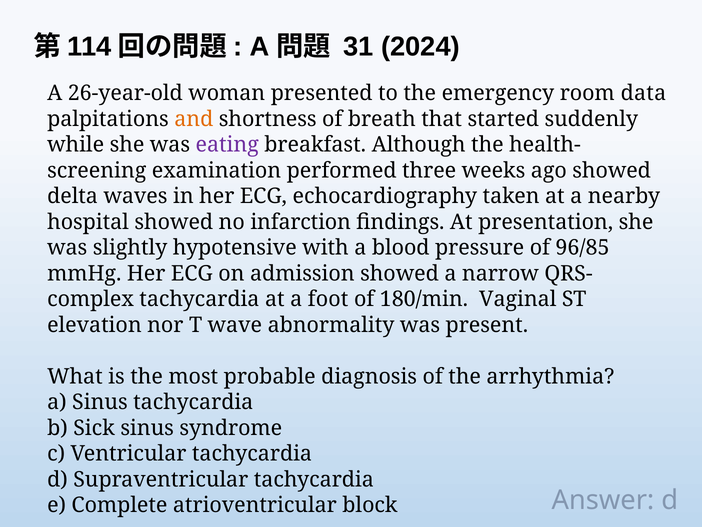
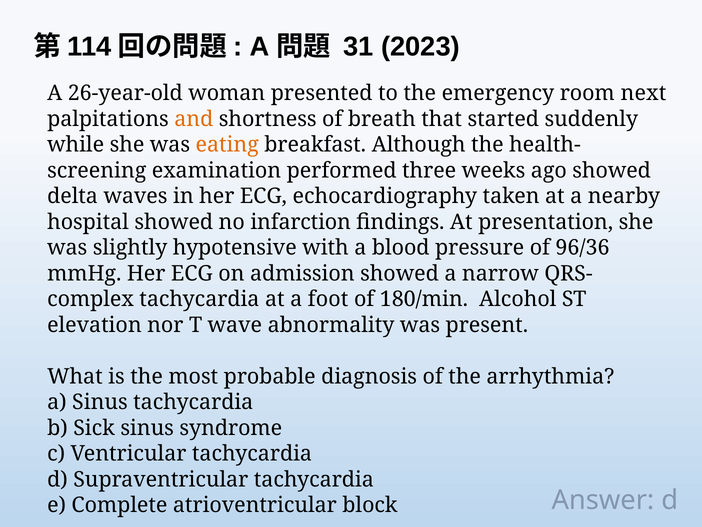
2024: 2024 -> 2023
data: data -> next
eating colour: purple -> orange
96/85: 96/85 -> 96/36
Vaginal: Vaginal -> Alcohol
